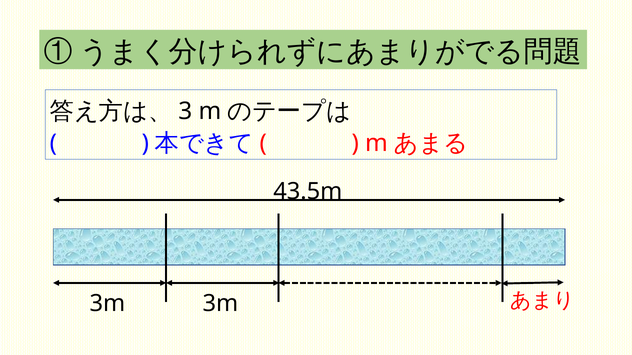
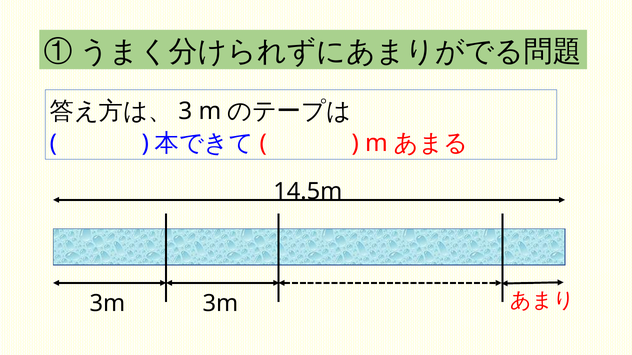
43.5m: 43.5m -> 14.5m
